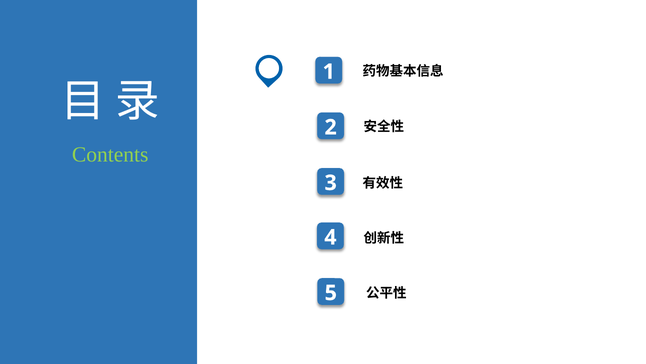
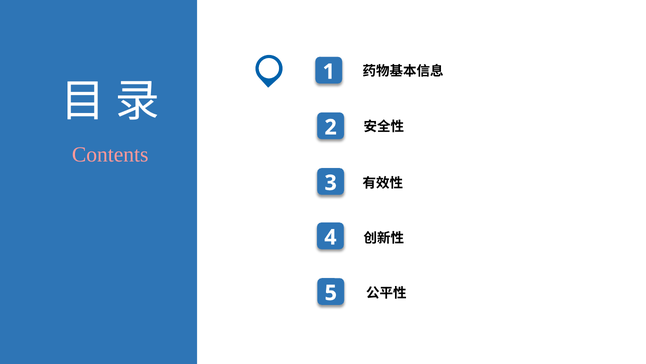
Contents colour: light green -> pink
